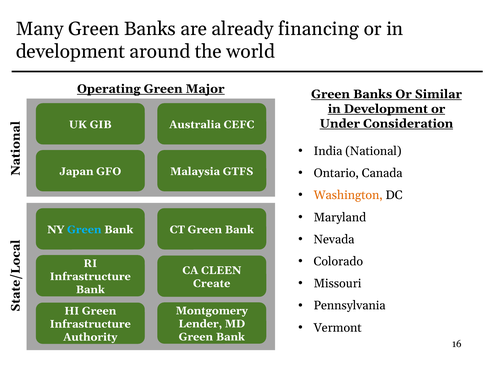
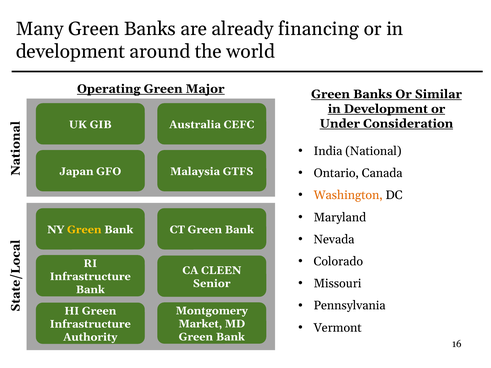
Green at (84, 230) colour: light blue -> yellow
Create: Create -> Senior
Lender: Lender -> Market
